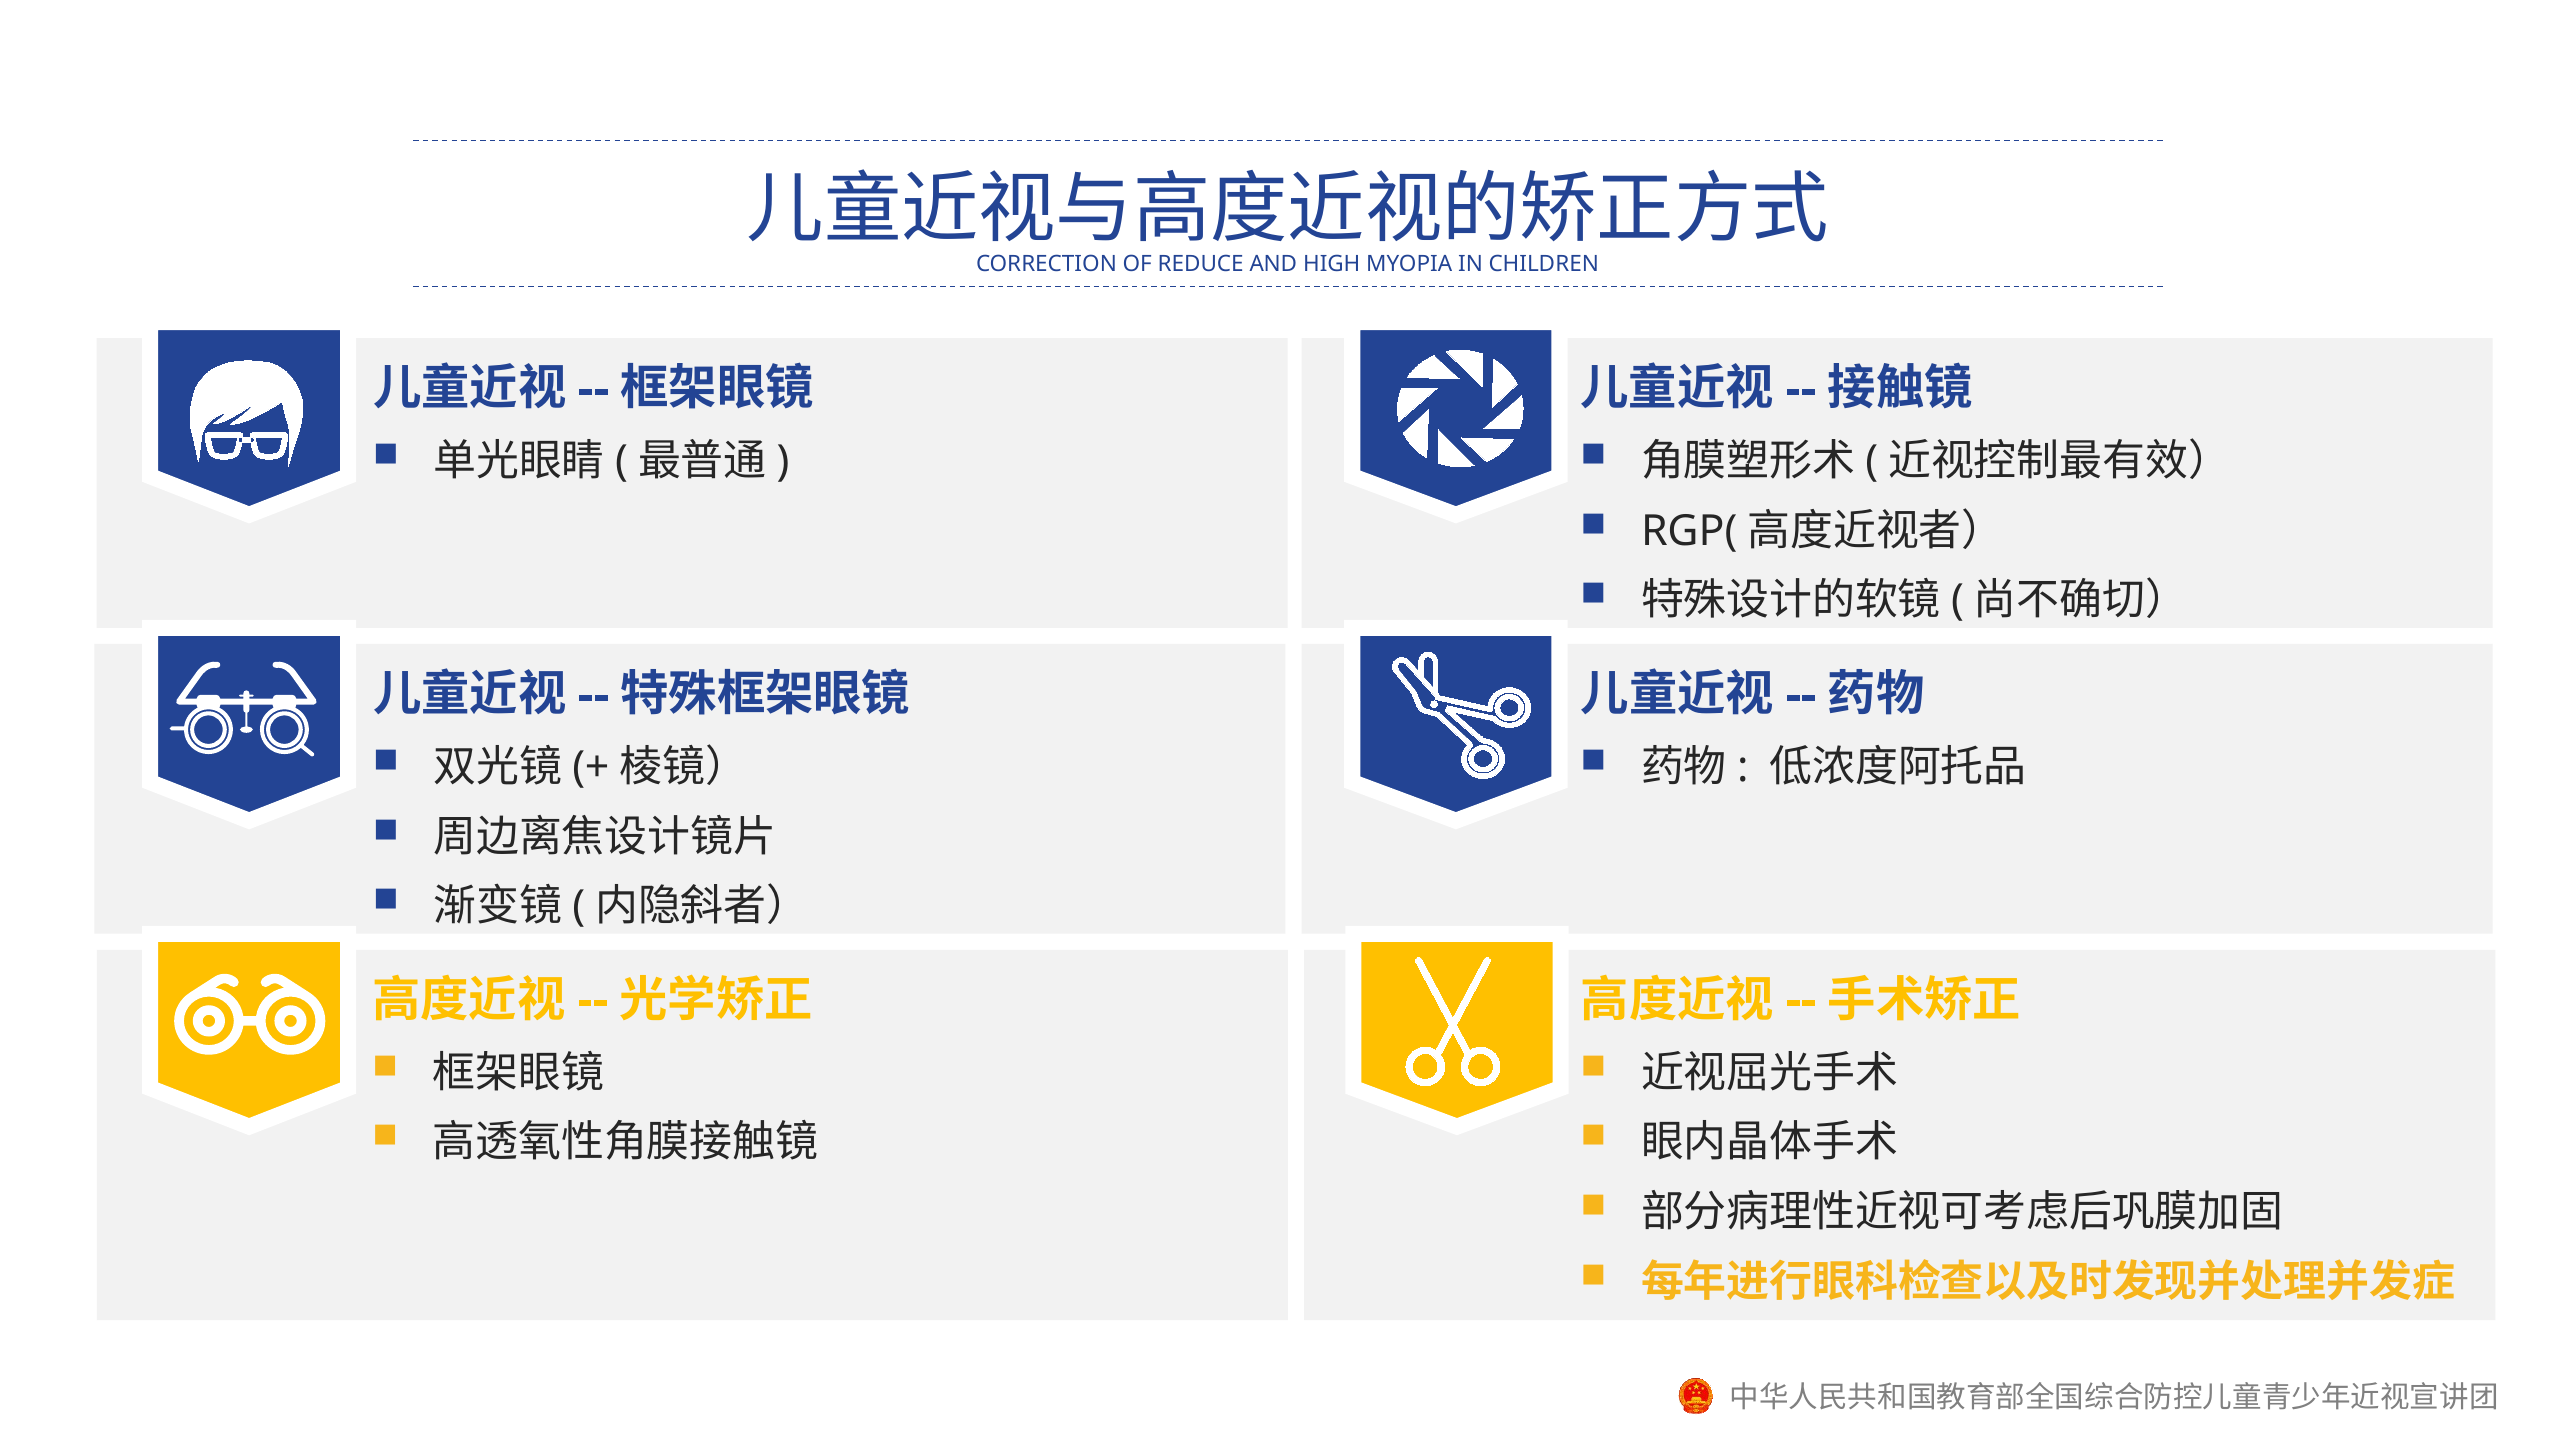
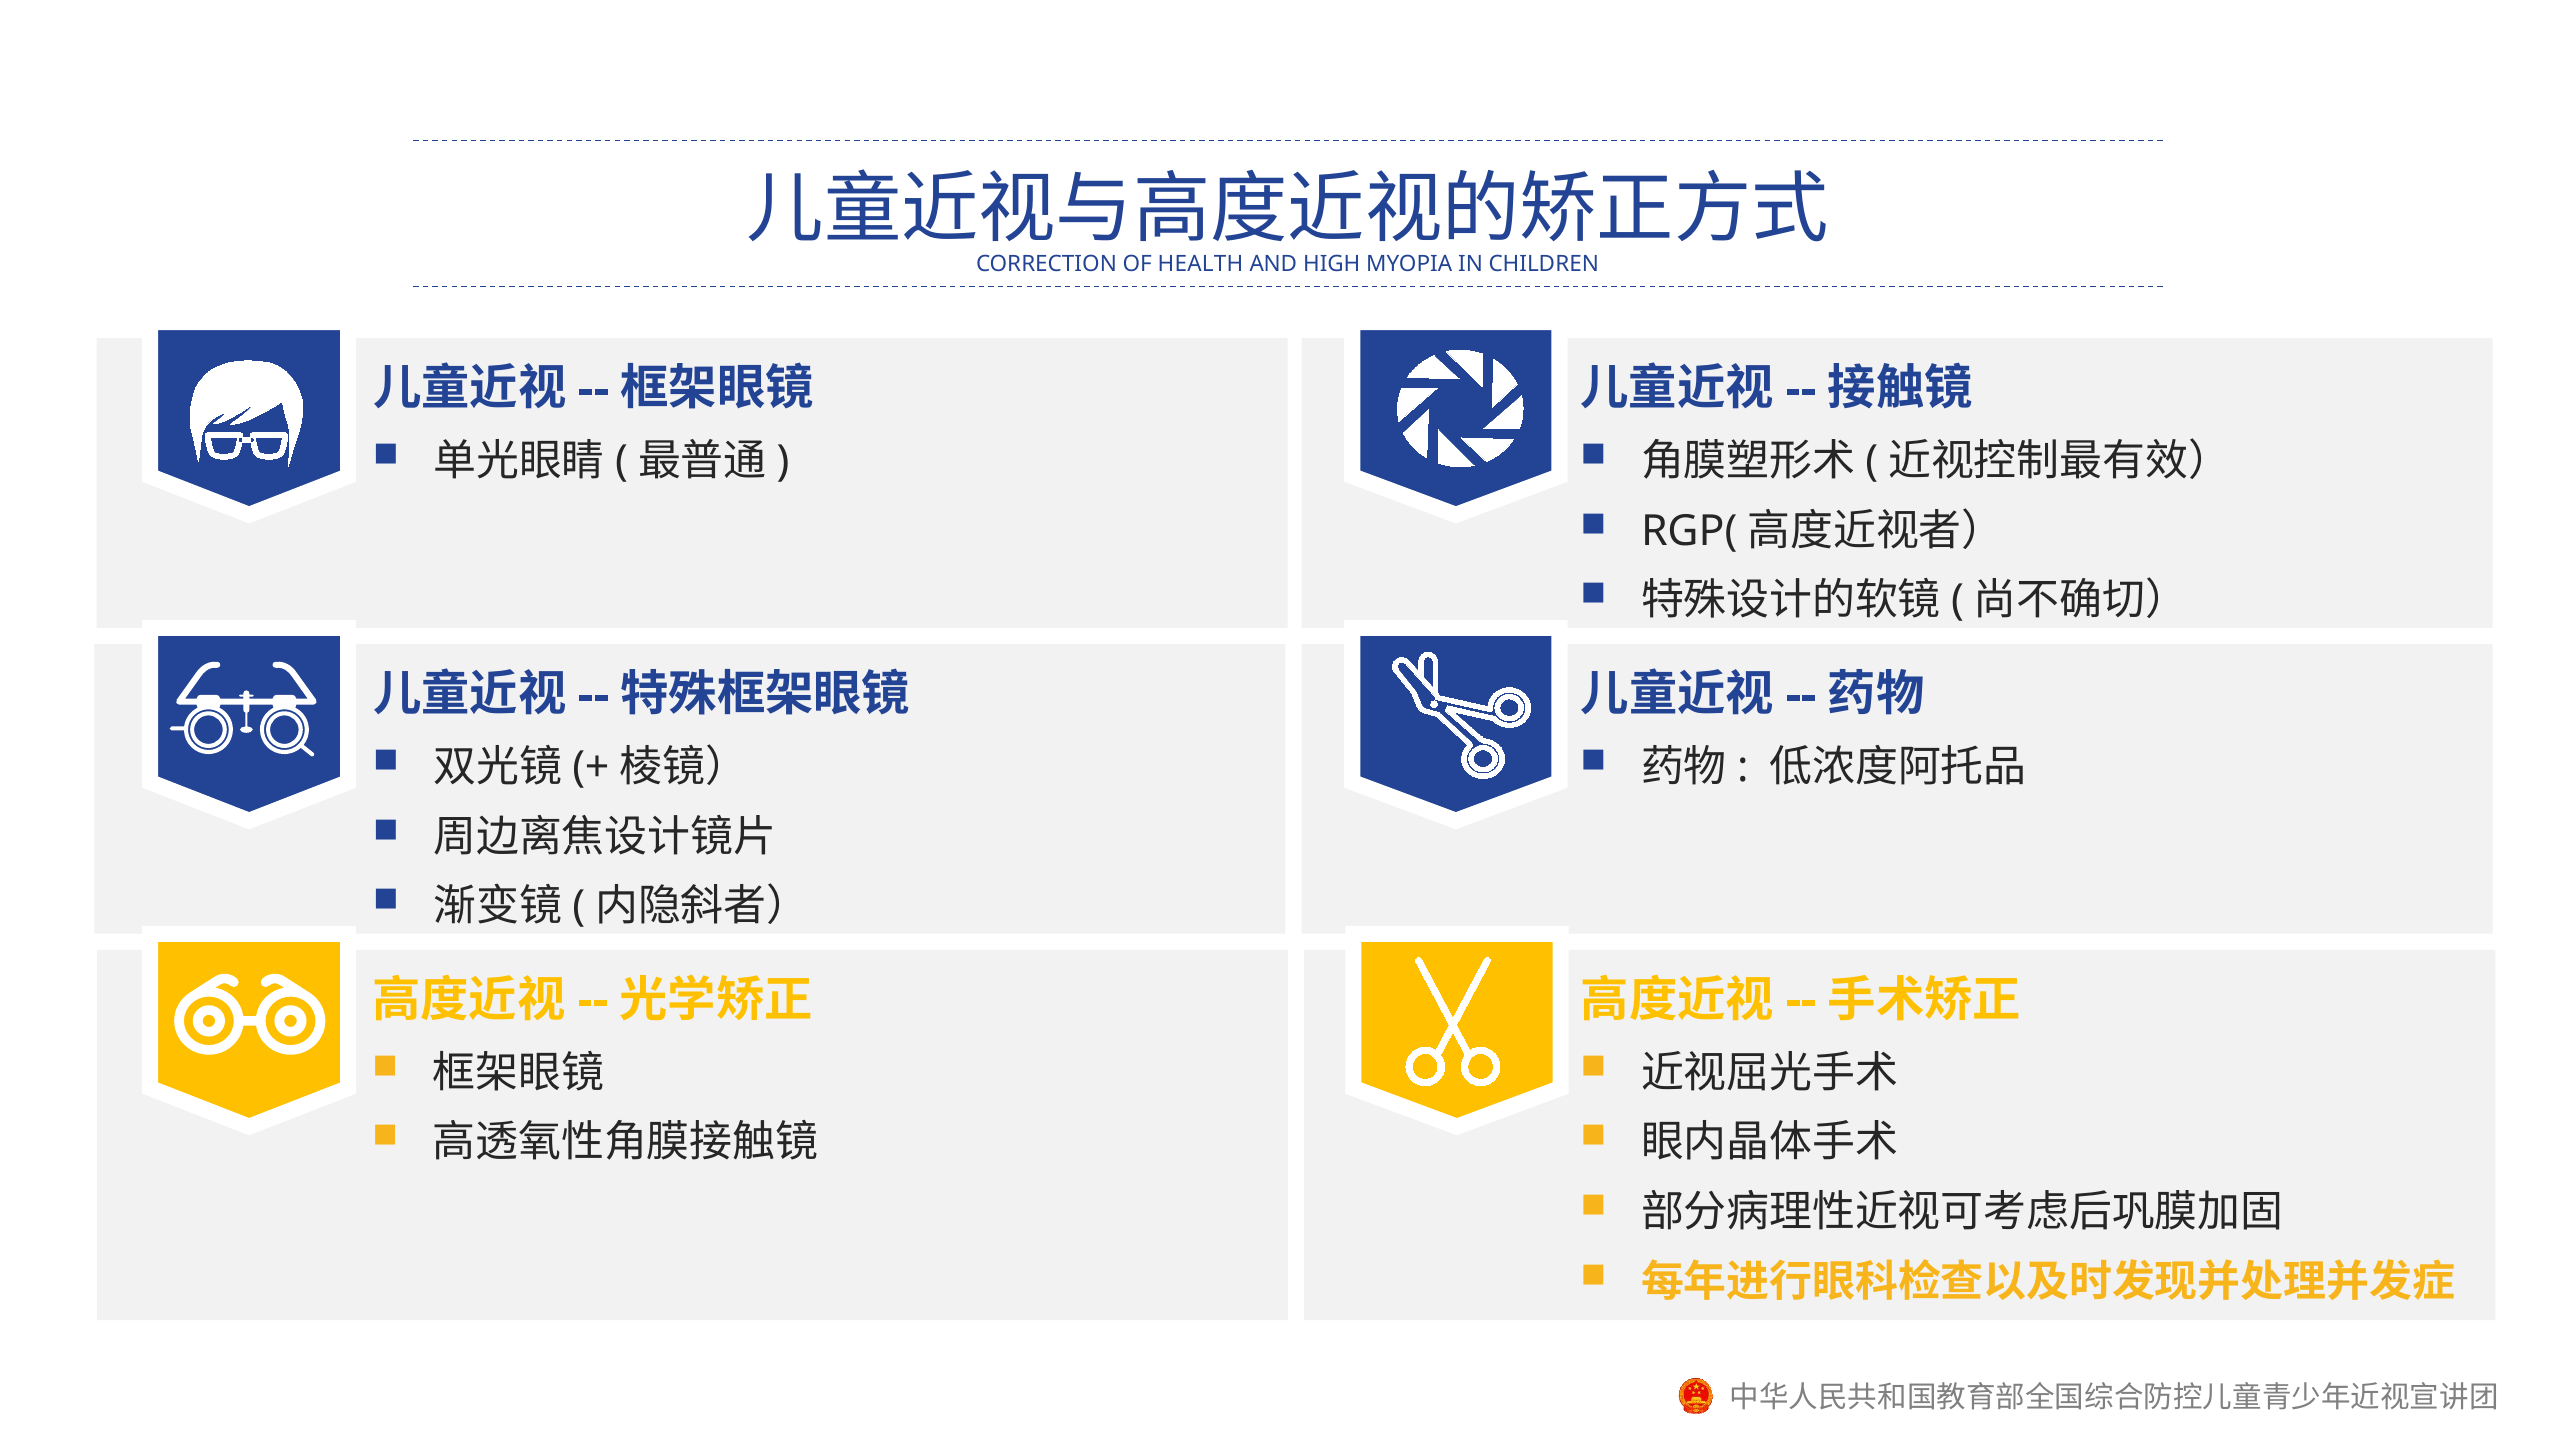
REDUCE: REDUCE -> HEALTH
